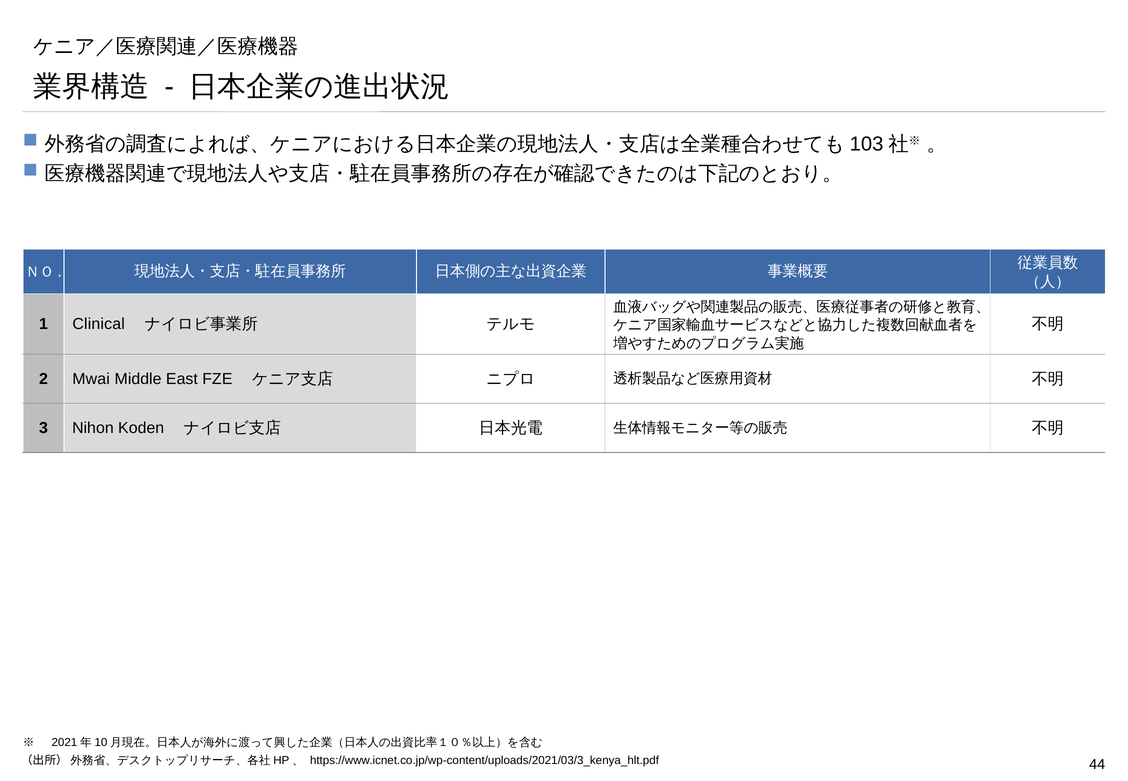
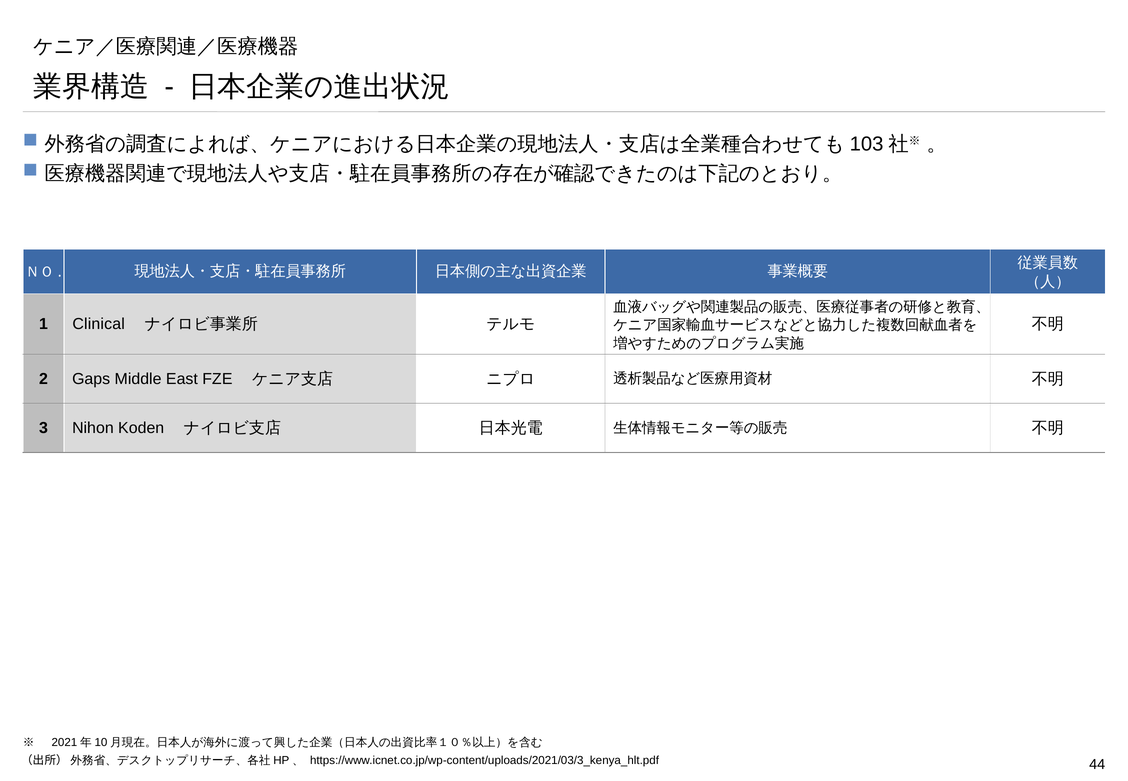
Mwai: Mwai -> Gaps
